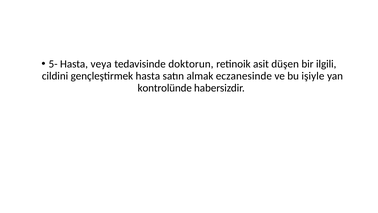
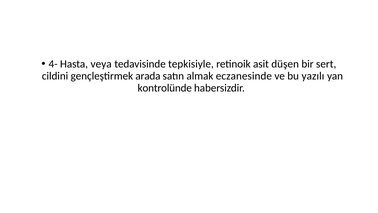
5-: 5- -> 4-
doktorun: doktorun -> tepkisiyle
ilgili: ilgili -> sert
gençleştirmek hasta: hasta -> arada
işiyle: işiyle -> yazılı
